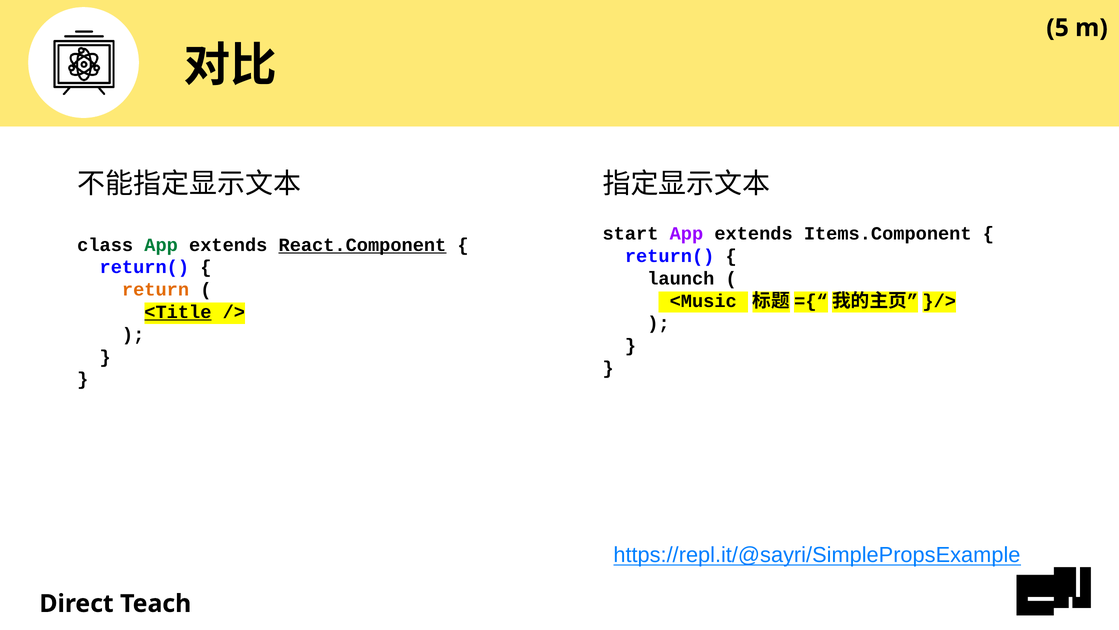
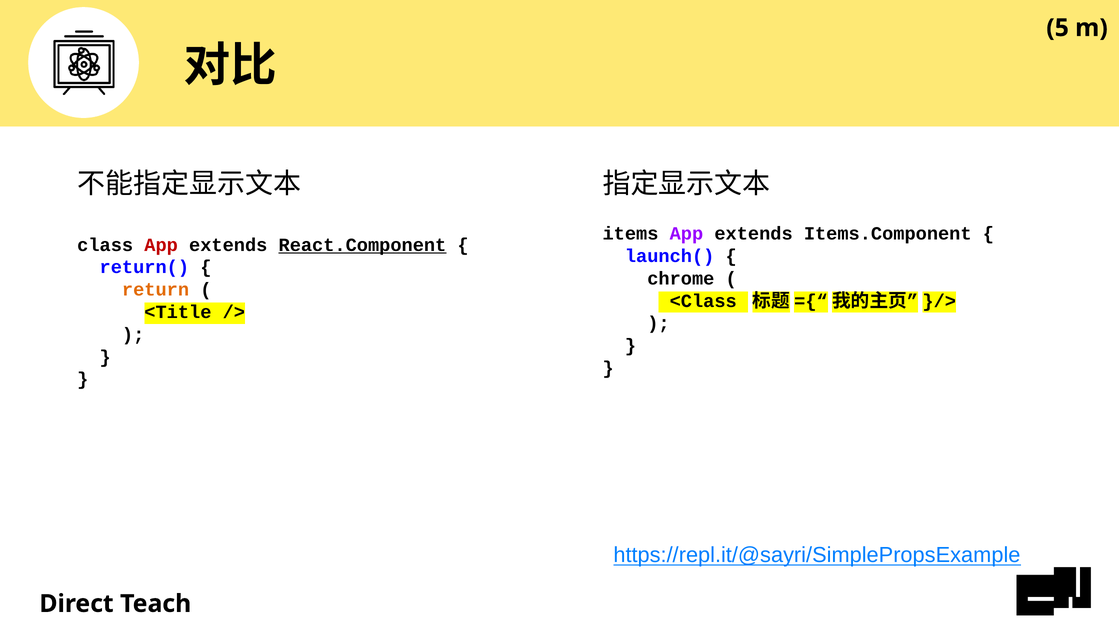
start: start -> items
App at (161, 245) colour: green -> red
return( at (670, 256): return( -> launch(
launch: launch -> chrome
<Music: <Music -> <Class
<Title underline: present -> none
